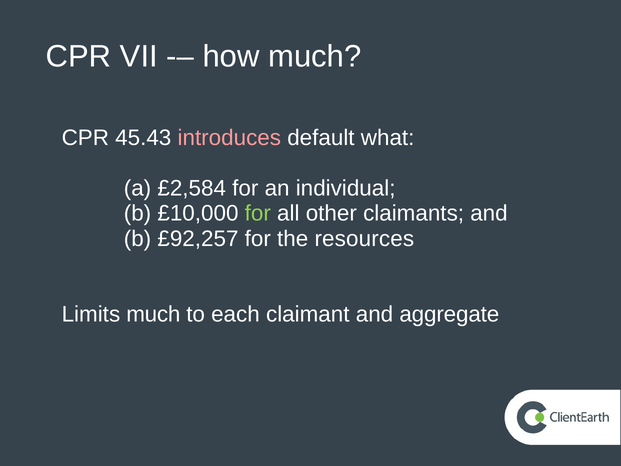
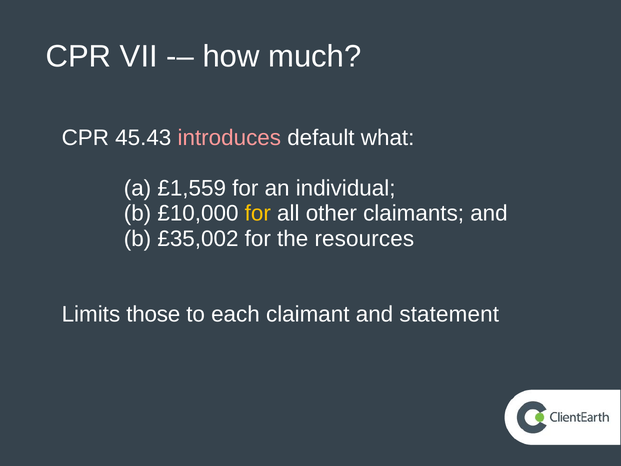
£2,584: £2,584 -> £1,559
for at (258, 213) colour: light green -> yellow
£92,257: £92,257 -> £35,002
Limits much: much -> those
aggregate: aggregate -> statement
